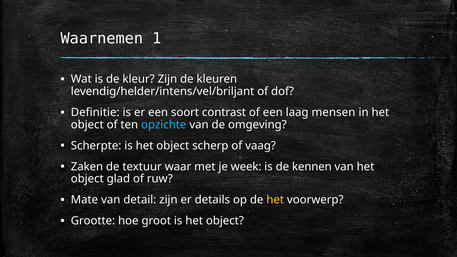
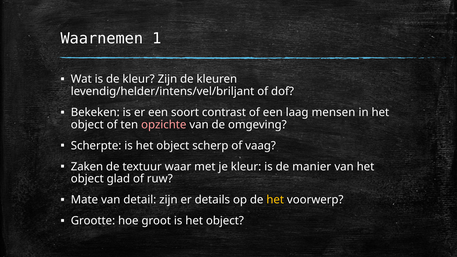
Definitie: Definitie -> Bekeken
opzichte colour: light blue -> pink
je week: week -> kleur
kennen: kennen -> manier
